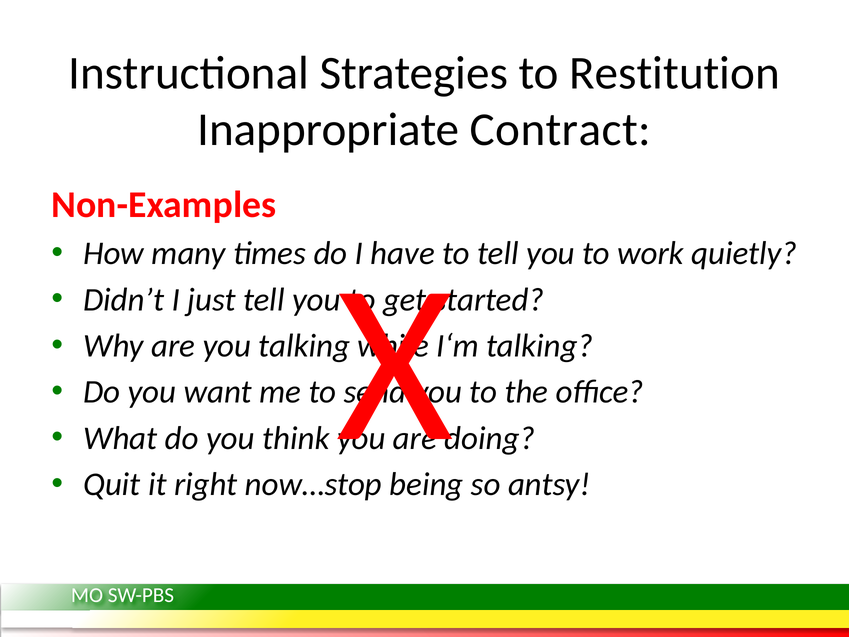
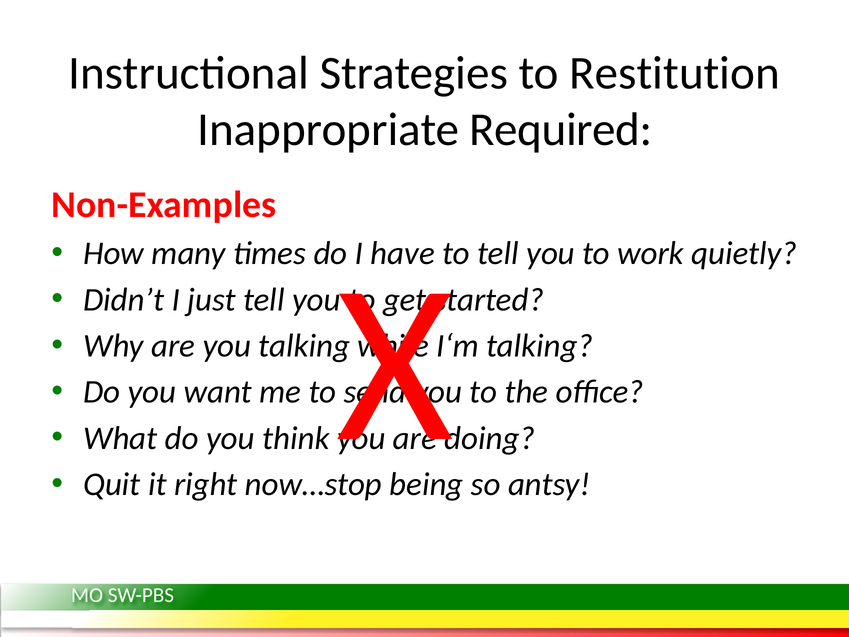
Contract: Contract -> Required
